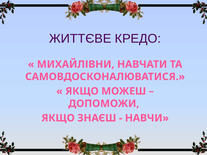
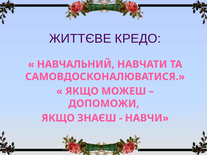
МИХАЙЛІВНИ: МИХАЙЛІВНИ -> НАВЧАЛЬНИЙ
